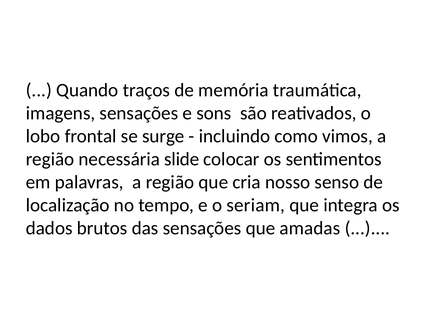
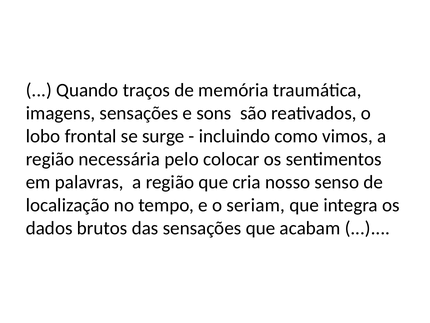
slide: slide -> pelo
amadas: amadas -> acabam
